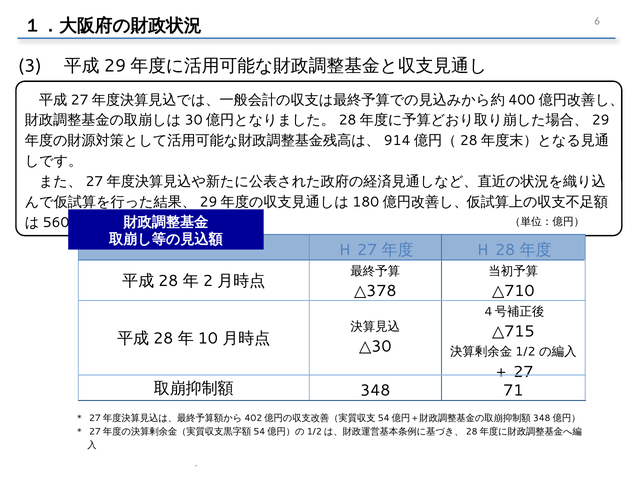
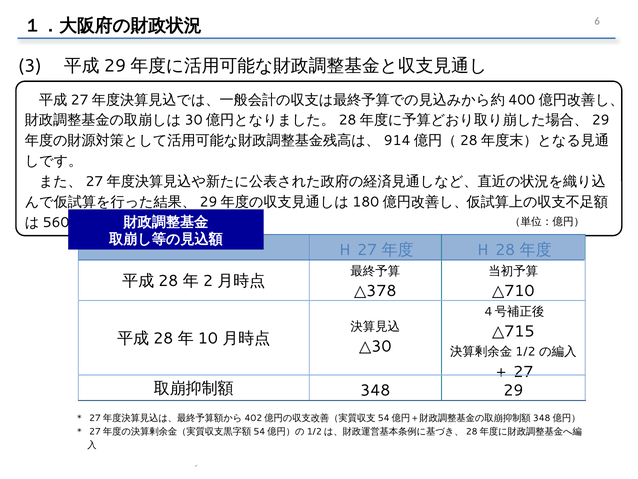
348 71: 71 -> 29
